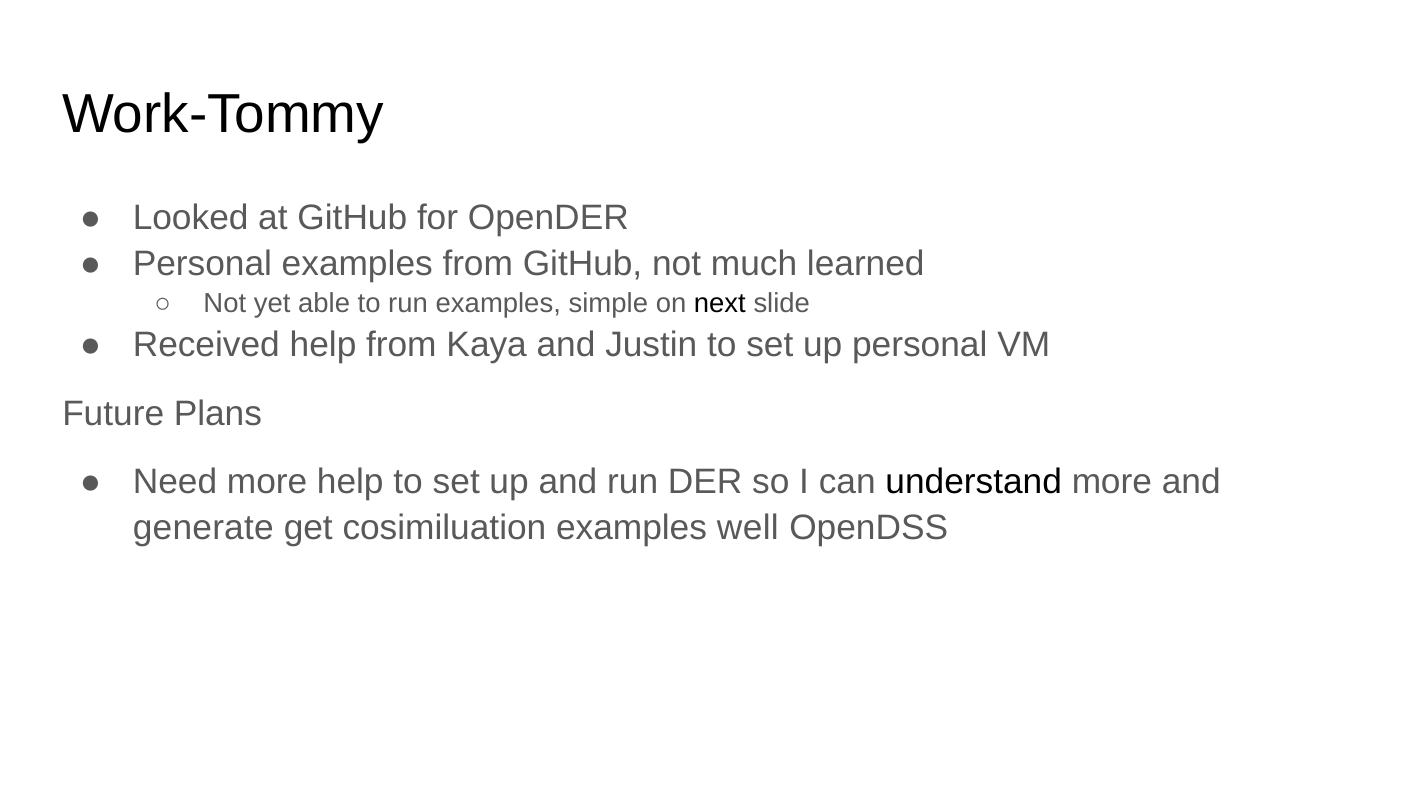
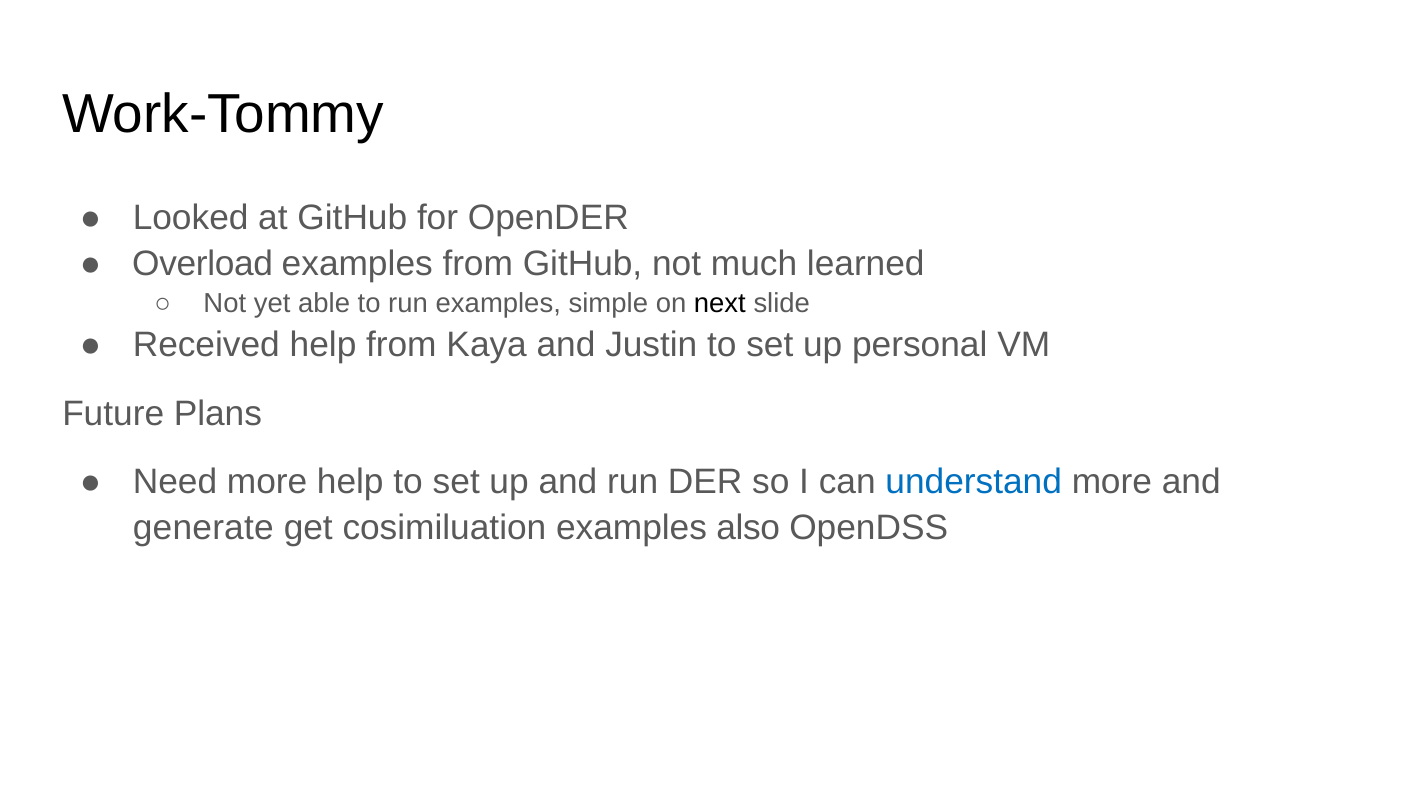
Personal at (202, 264): Personal -> Overload
understand colour: black -> blue
well: well -> also
